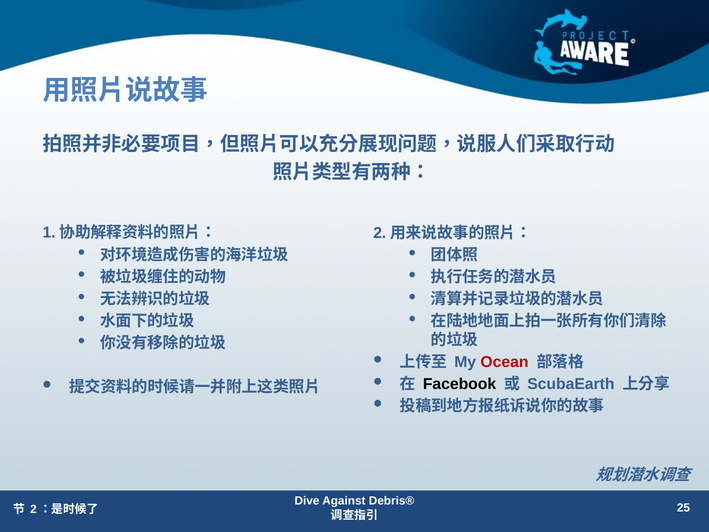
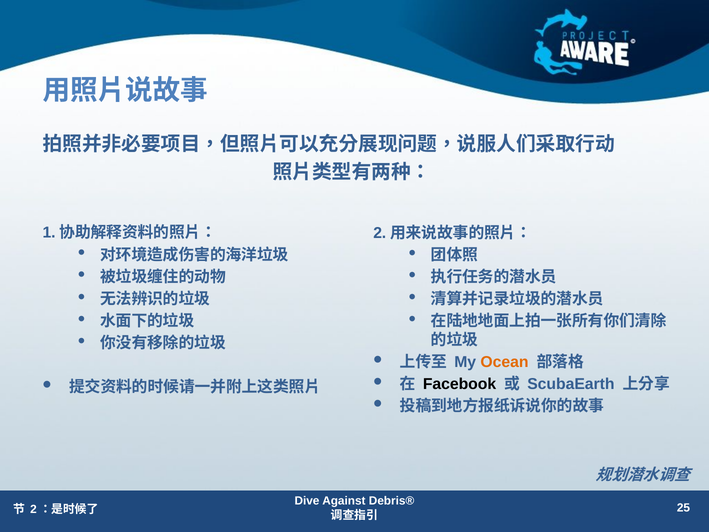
Ocean colour: red -> orange
